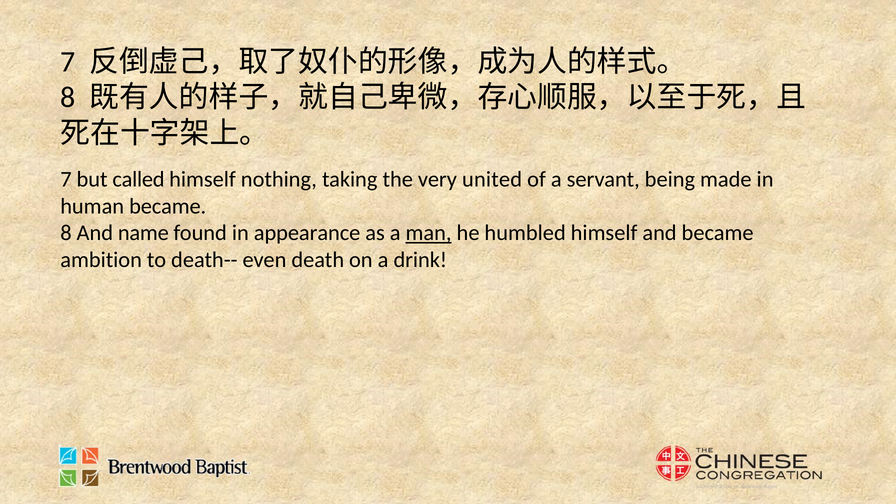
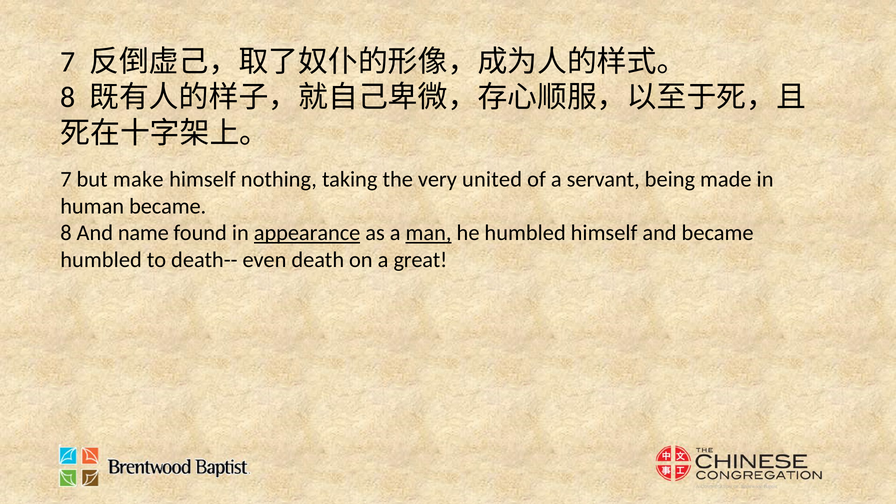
called: called -> make
appearance underline: none -> present
ambition at (101, 260): ambition -> humbled
drink: drink -> great
